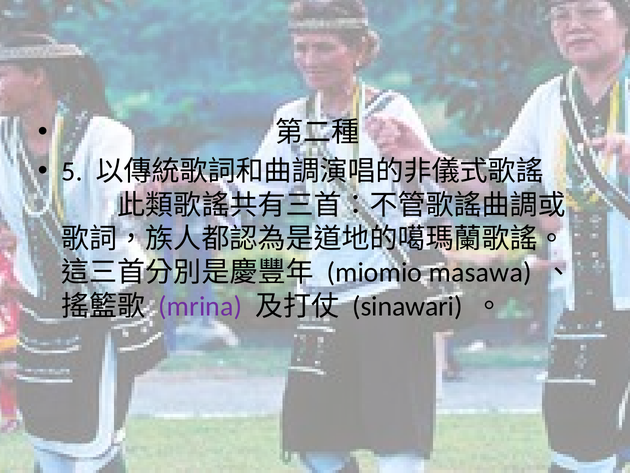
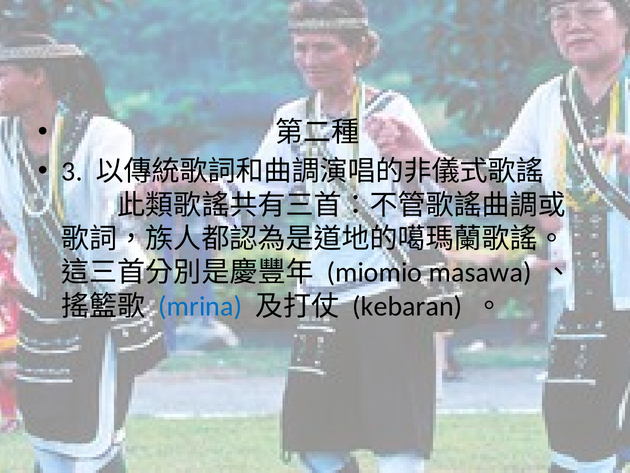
5: 5 -> 3
mrina colour: purple -> blue
sinawari: sinawari -> kebaran
